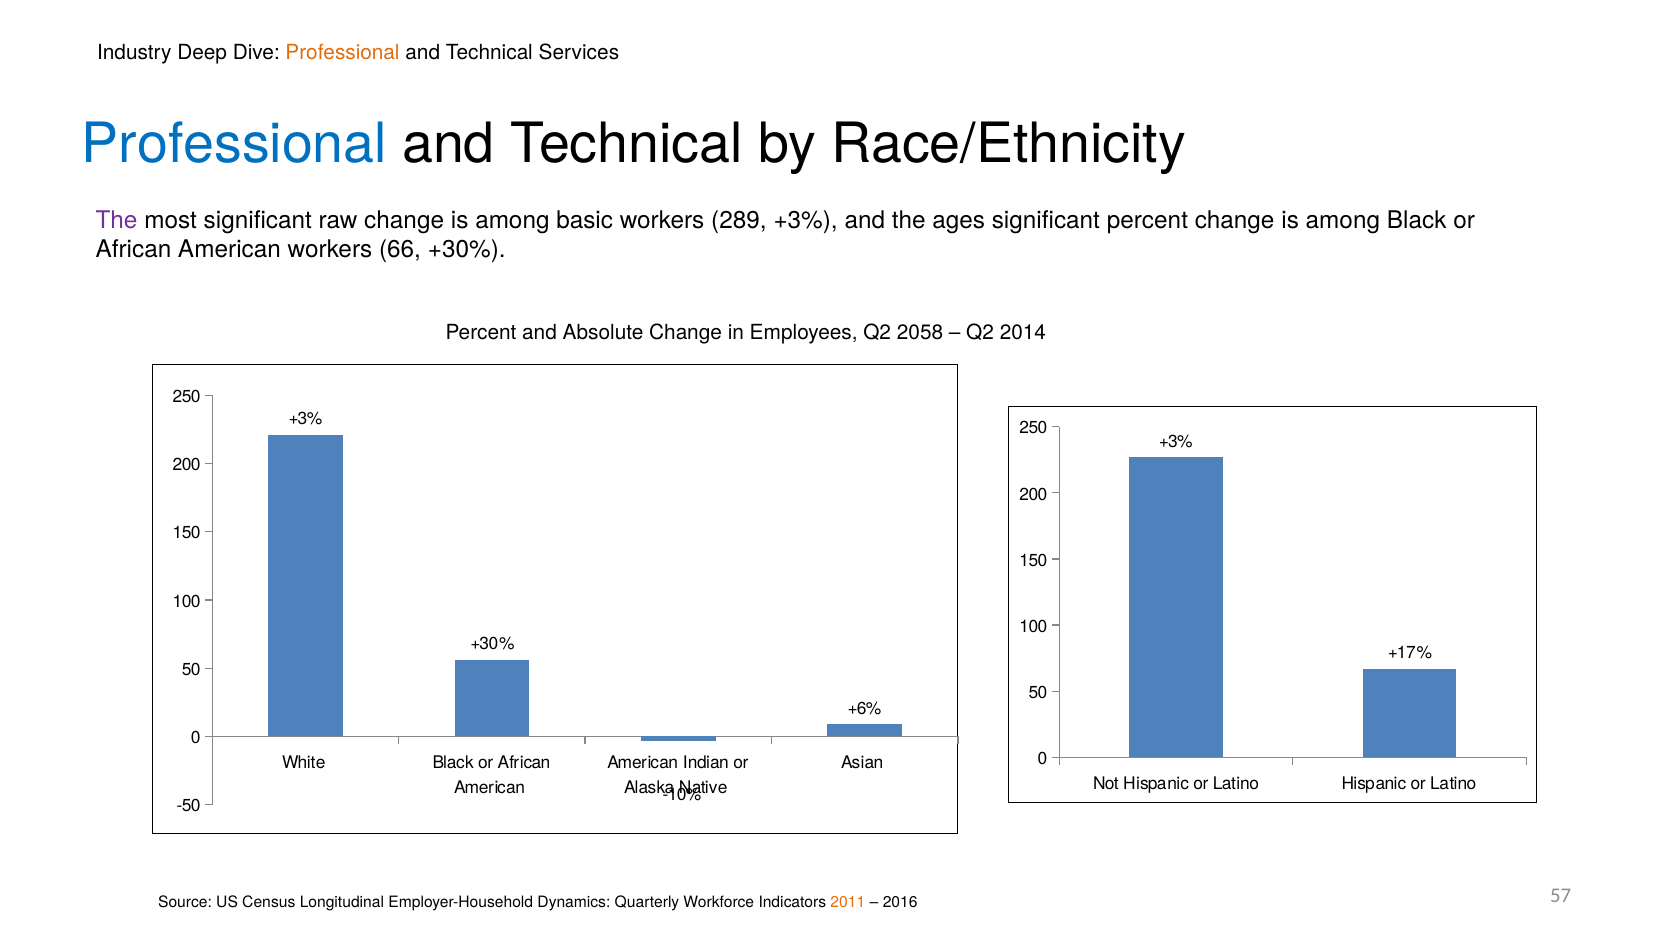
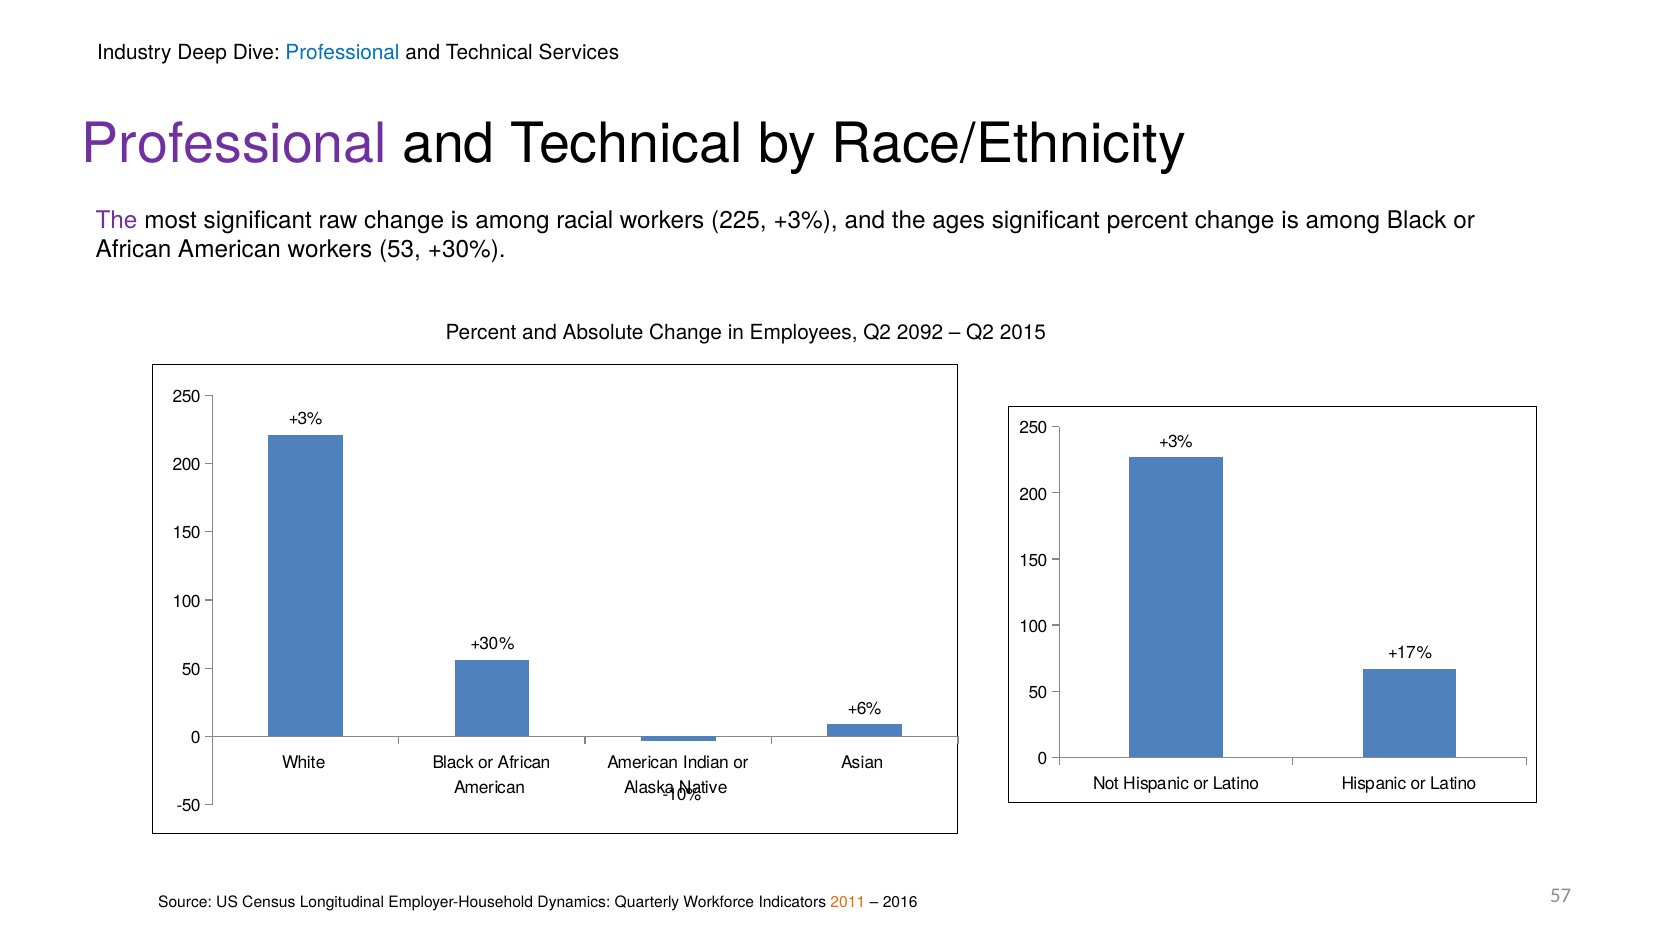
Professional at (343, 53) colour: orange -> blue
Professional at (234, 145) colour: blue -> purple
basic: basic -> racial
289: 289 -> 225
66: 66 -> 53
2058: 2058 -> 2092
2014: 2014 -> 2015
